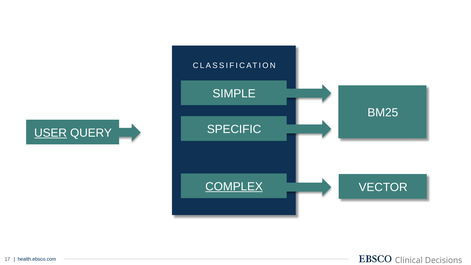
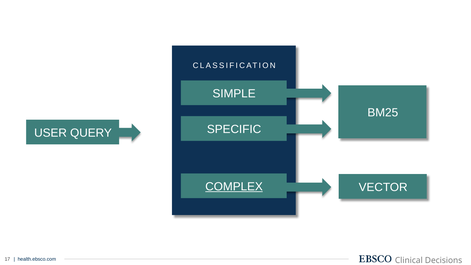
USER underline: present -> none
